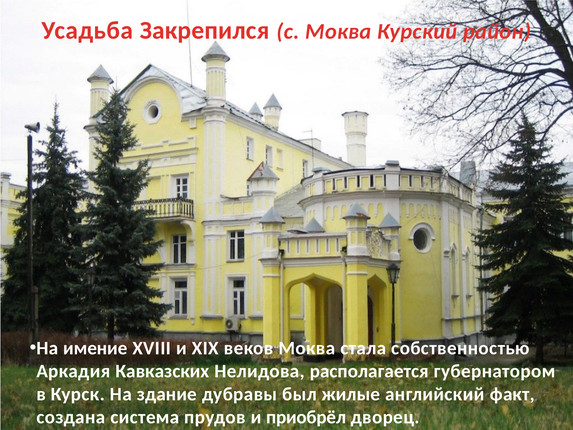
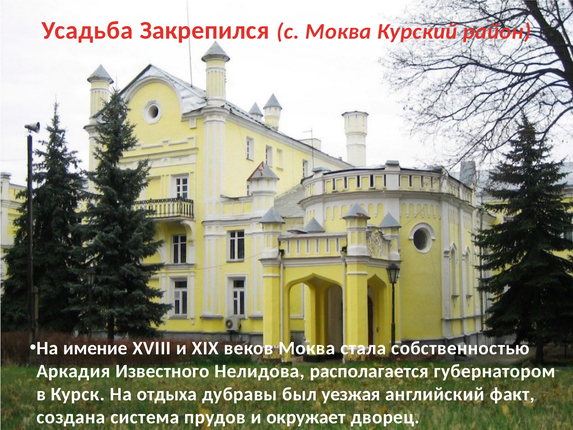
Кавказских: Кавказских -> Известного
здание: здание -> отдыха
жилые: жилые -> уезжая
приобрёл: приобрёл -> окружает
